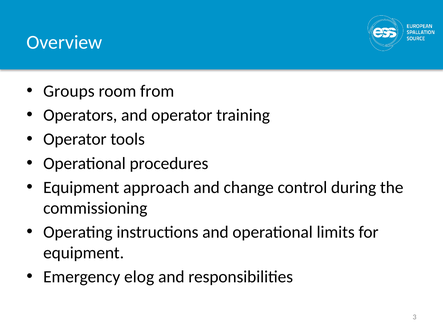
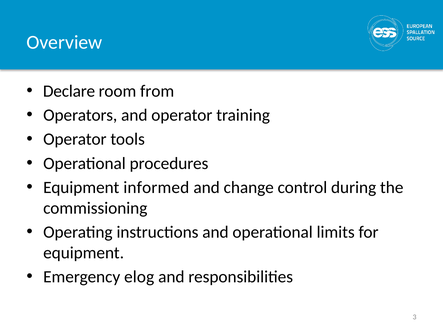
Groups: Groups -> Declare
approach: approach -> informed
